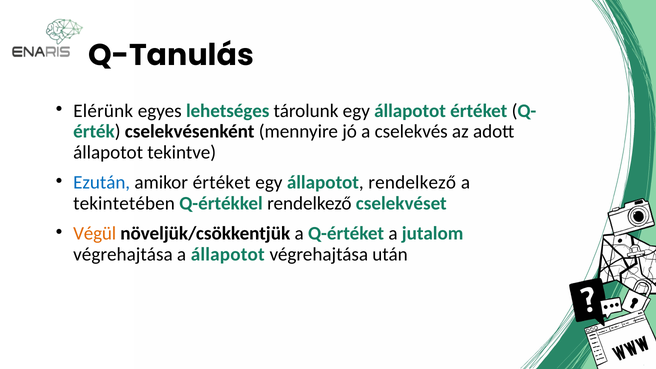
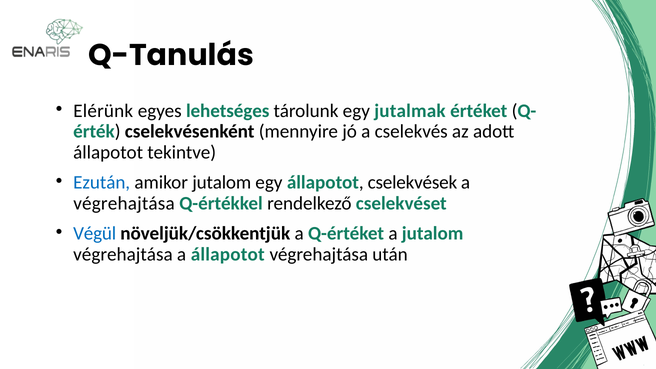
tárolunk egy állapotot: állapotot -> jutalmak
amikor értéket: értéket -> jutalom
állapotot rendelkező: rendelkező -> cselekvések
tekintetében at (124, 203): tekintetében -> végrehajtása
Végül colour: orange -> blue
